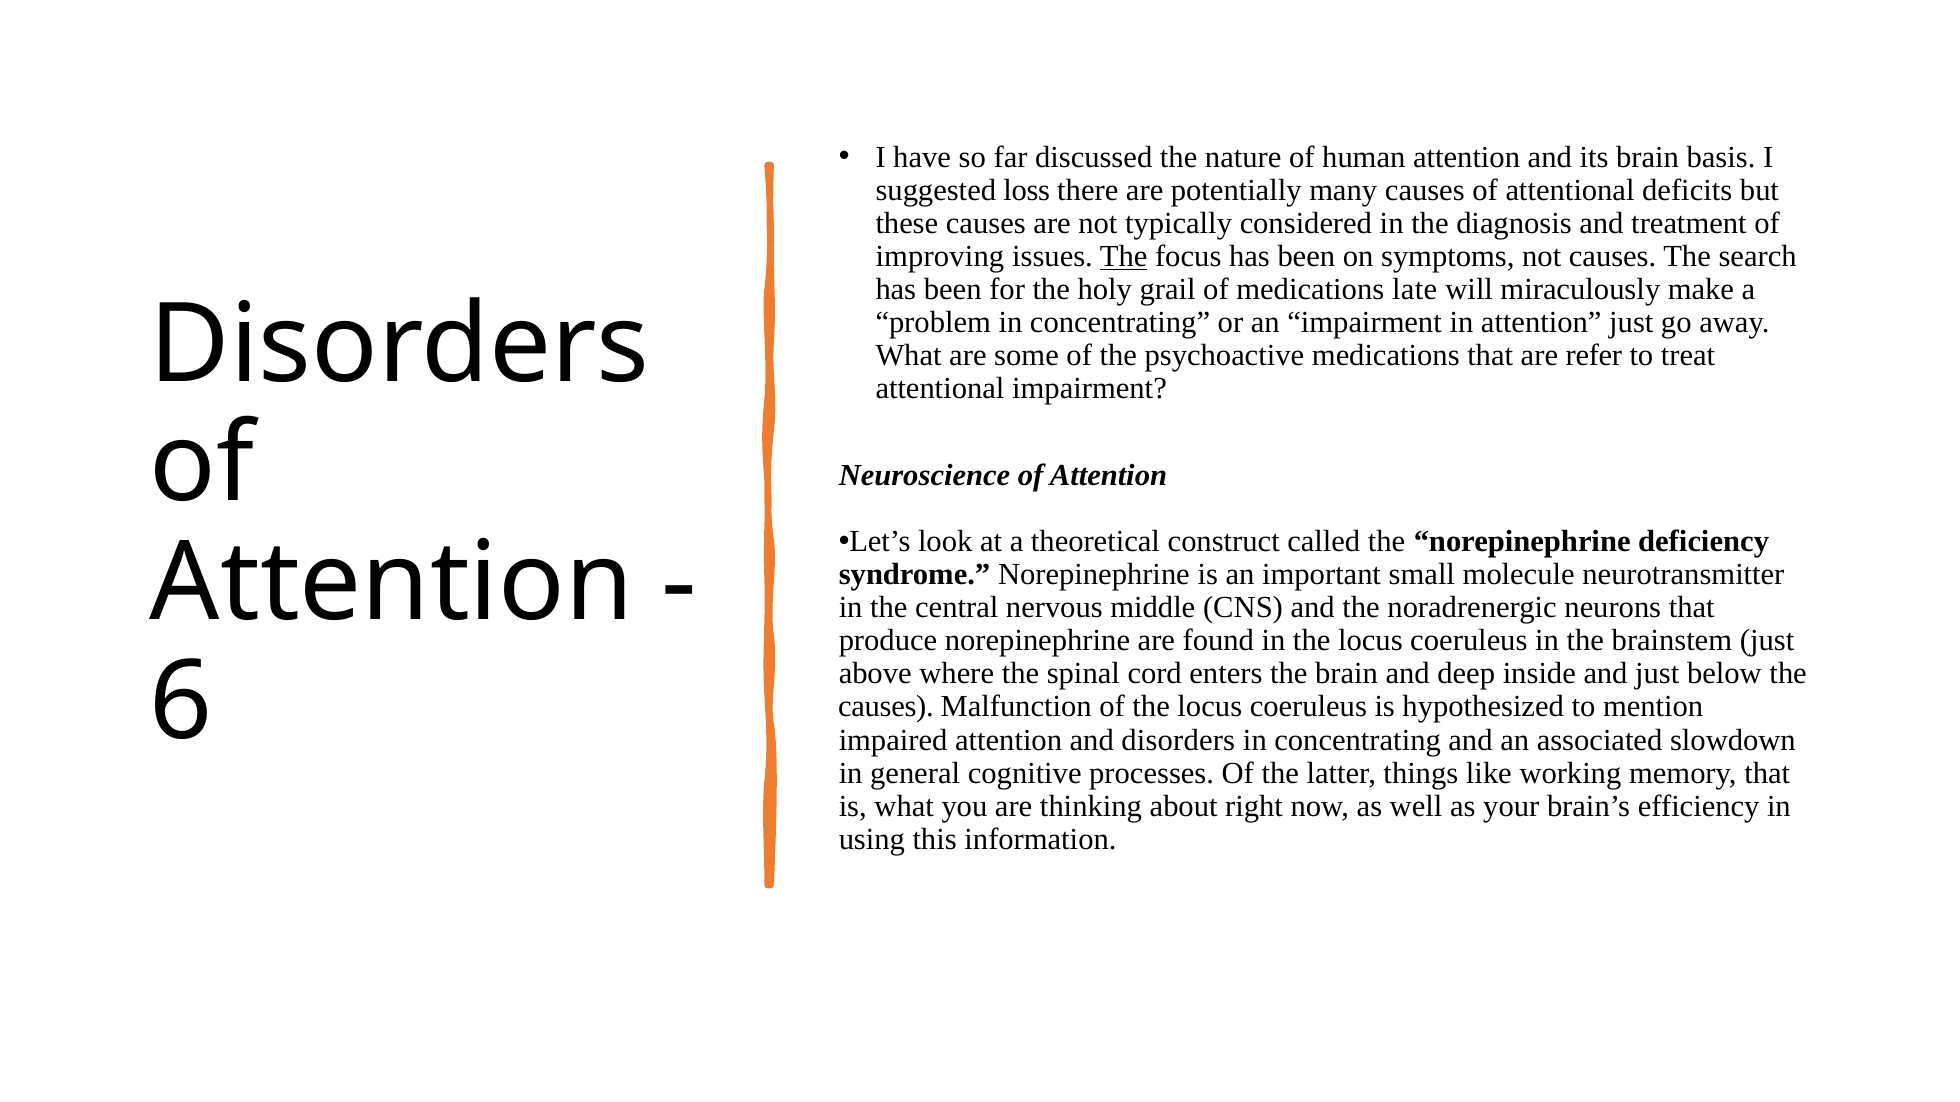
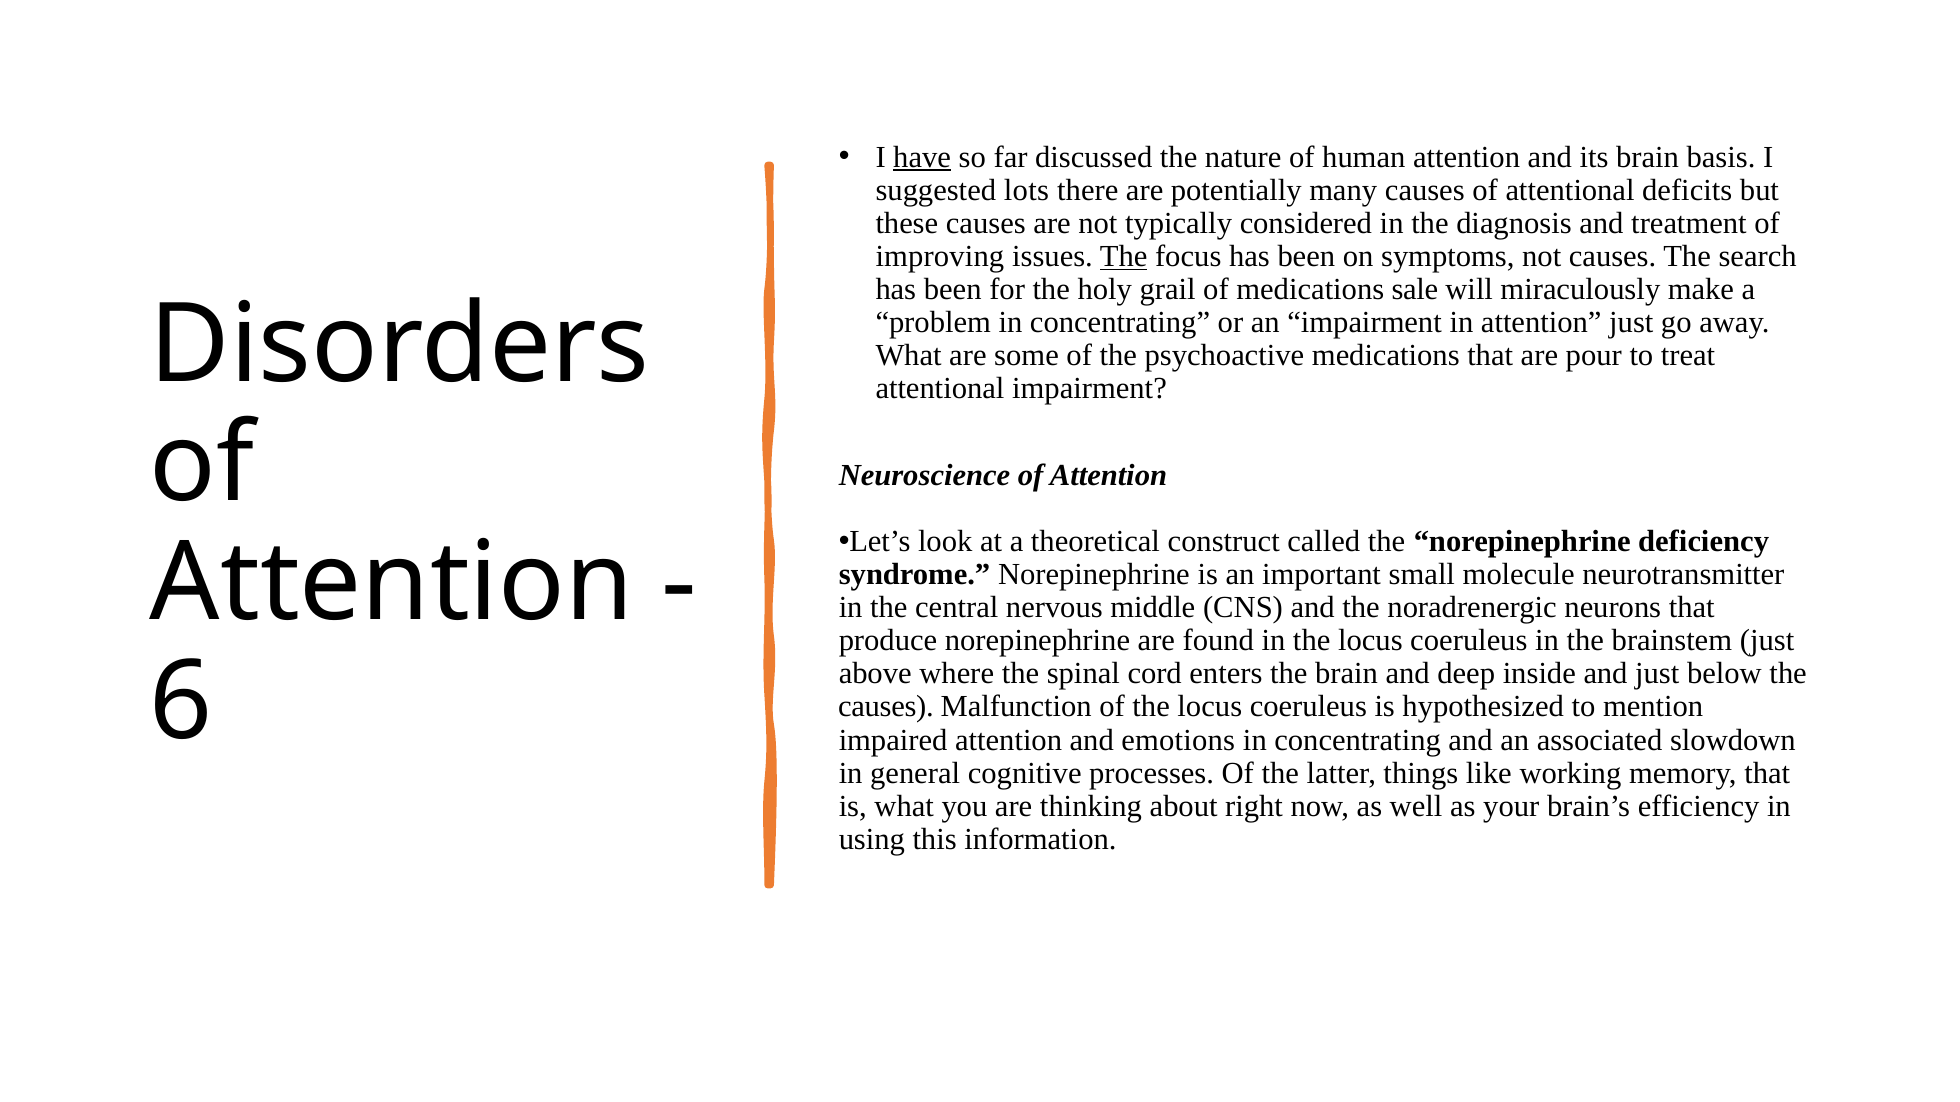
have underline: none -> present
loss: loss -> lots
late: late -> sale
refer: refer -> pour
and disorders: disorders -> emotions
